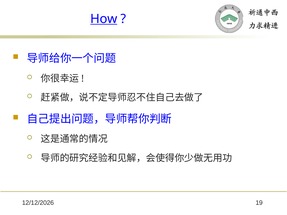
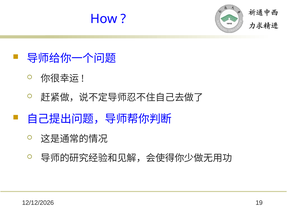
How underline: present -> none
